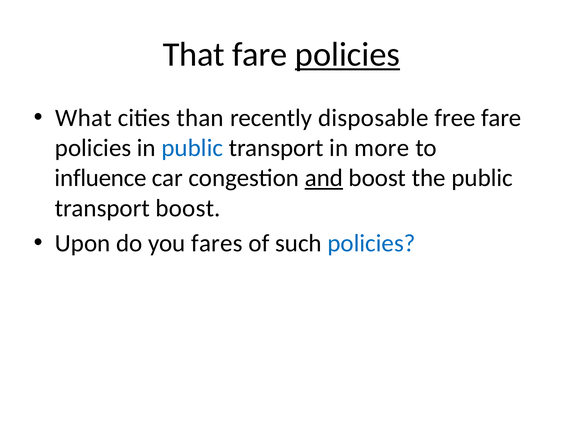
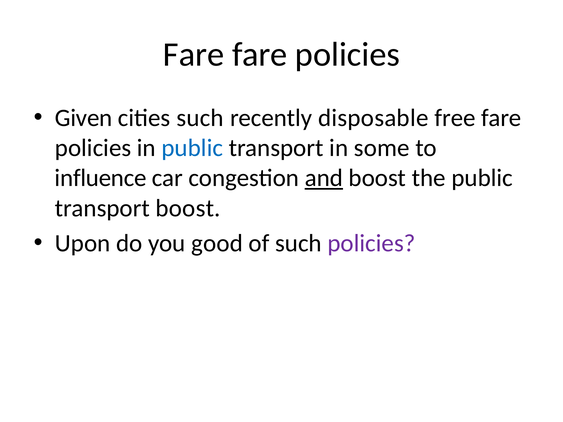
That at (194, 55): That -> Fare
policies at (347, 55) underline: present -> none
What: What -> Given
cities than: than -> such
more: more -> some
fares: fares -> good
policies at (371, 243) colour: blue -> purple
